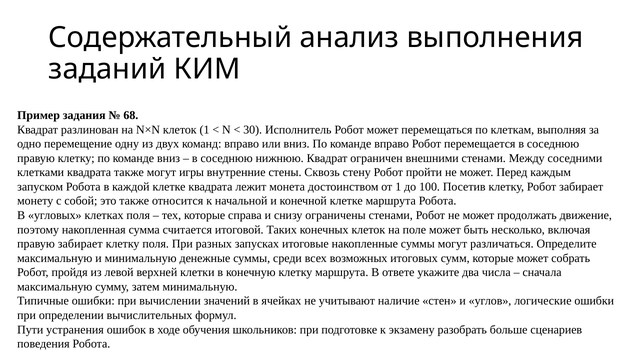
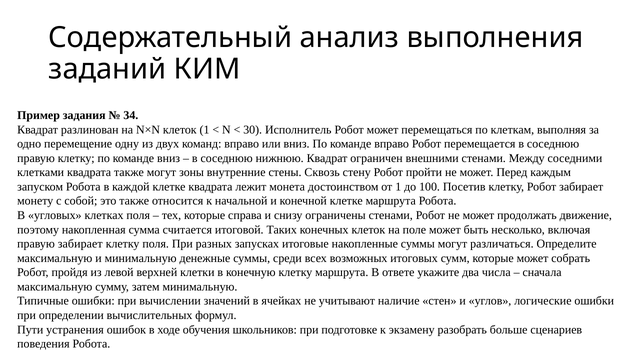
68: 68 -> 34
игры: игры -> зоны
